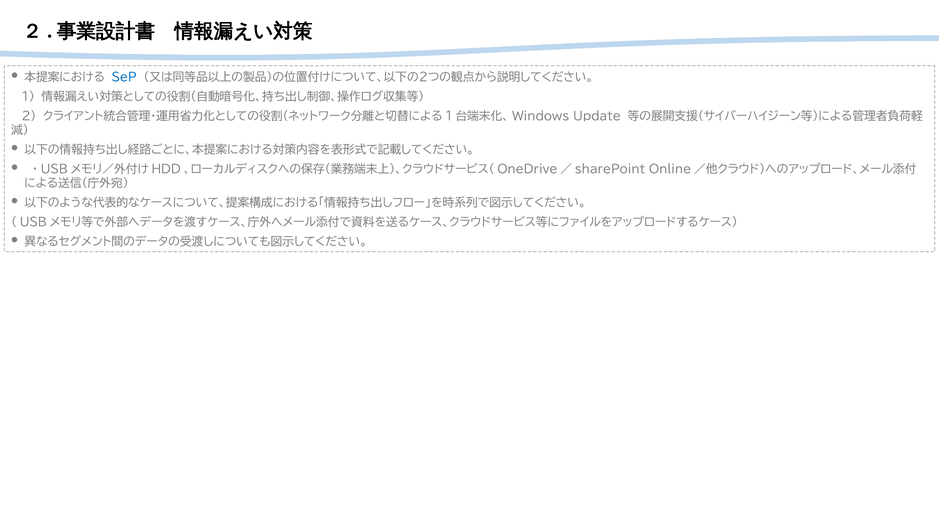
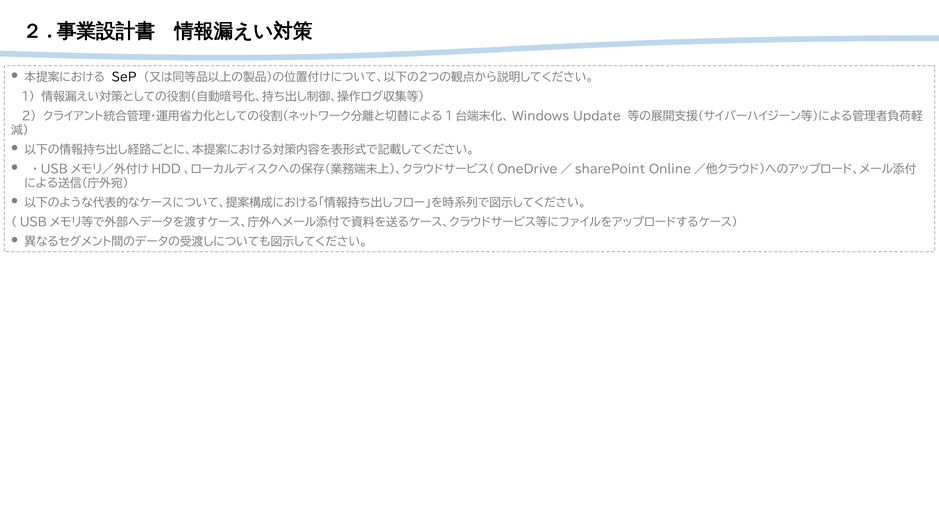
SeP colour: blue -> black
